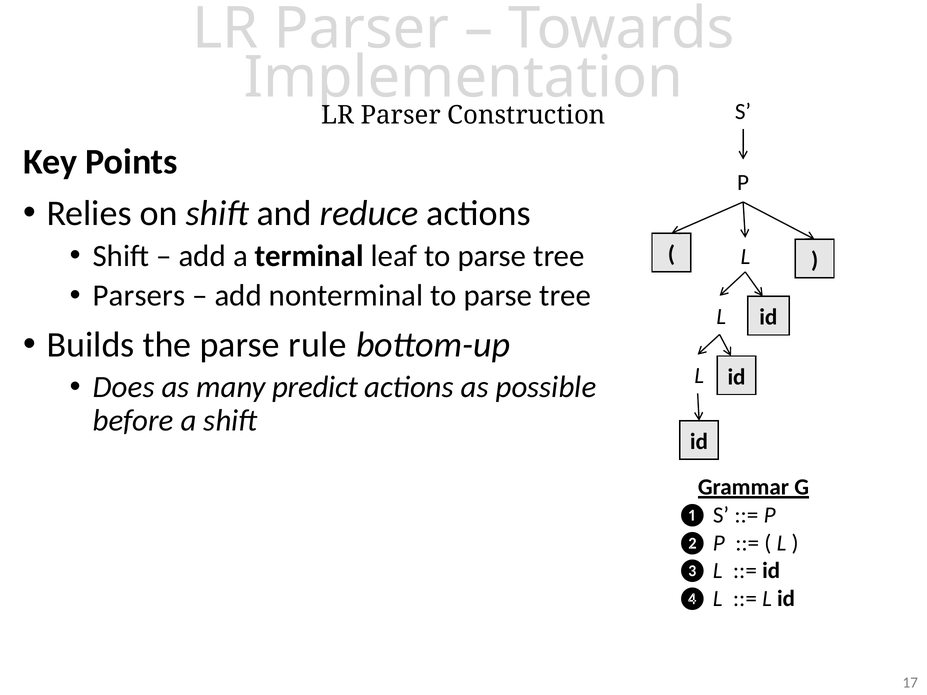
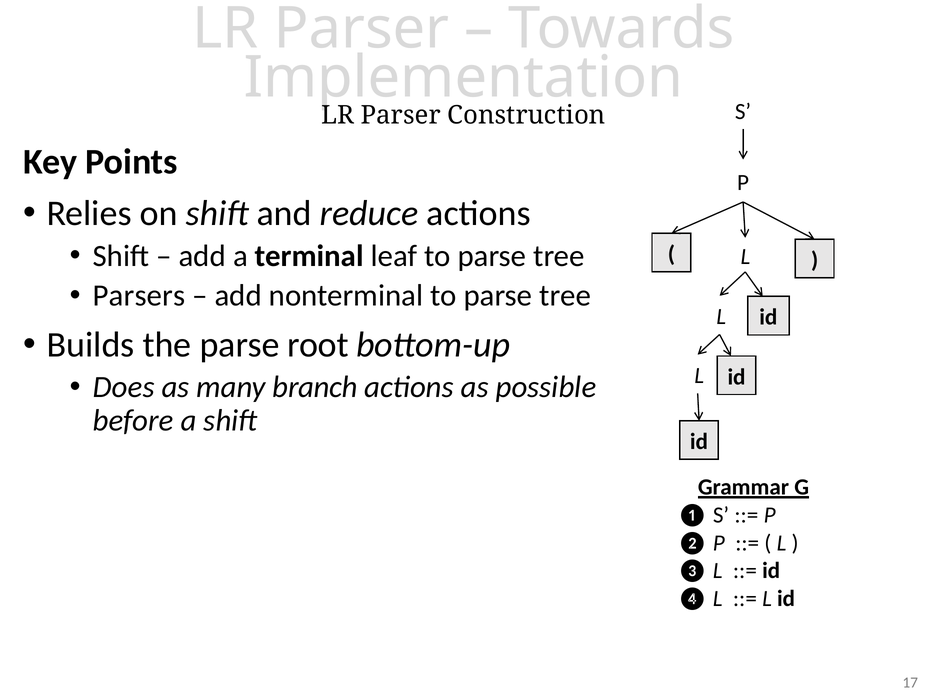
rule: rule -> root
predict: predict -> branch
